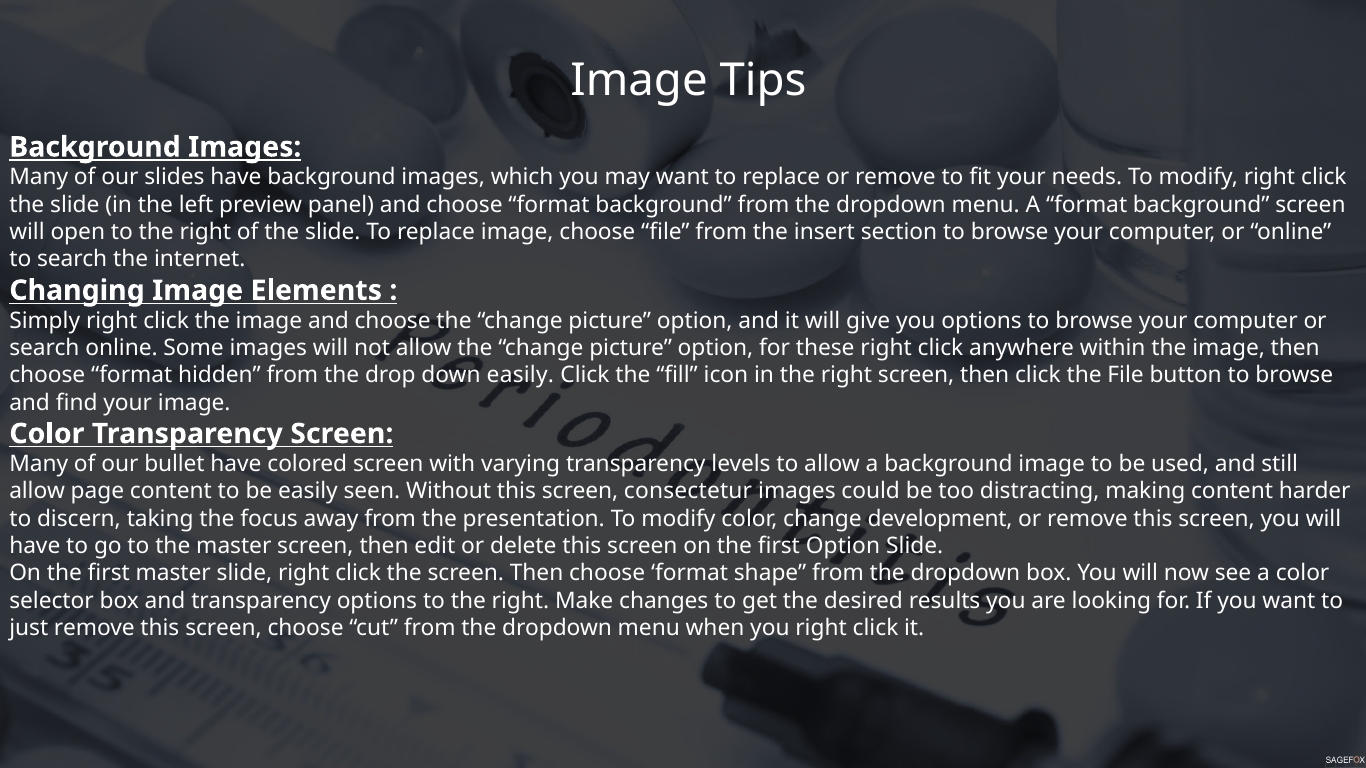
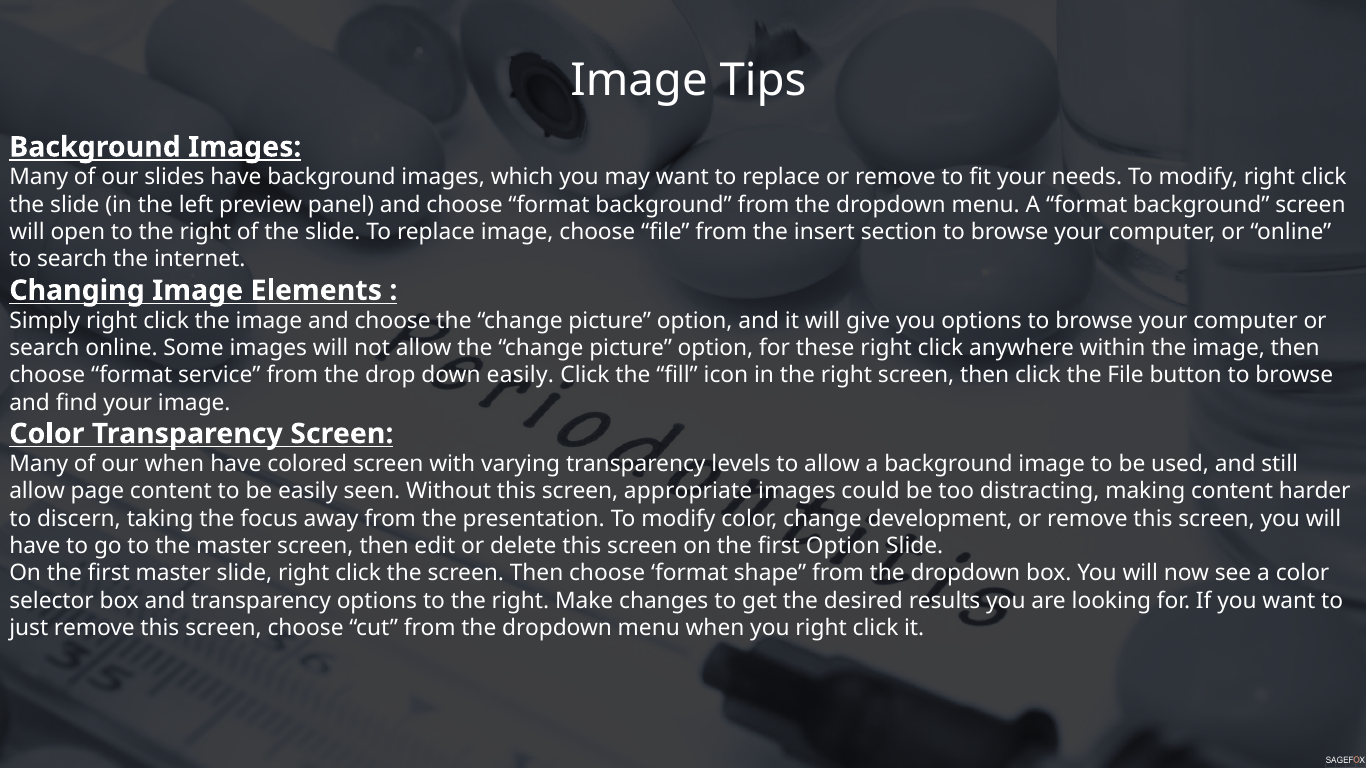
hidden: hidden -> service
our bullet: bullet -> when
consectetur: consectetur -> appropriate
